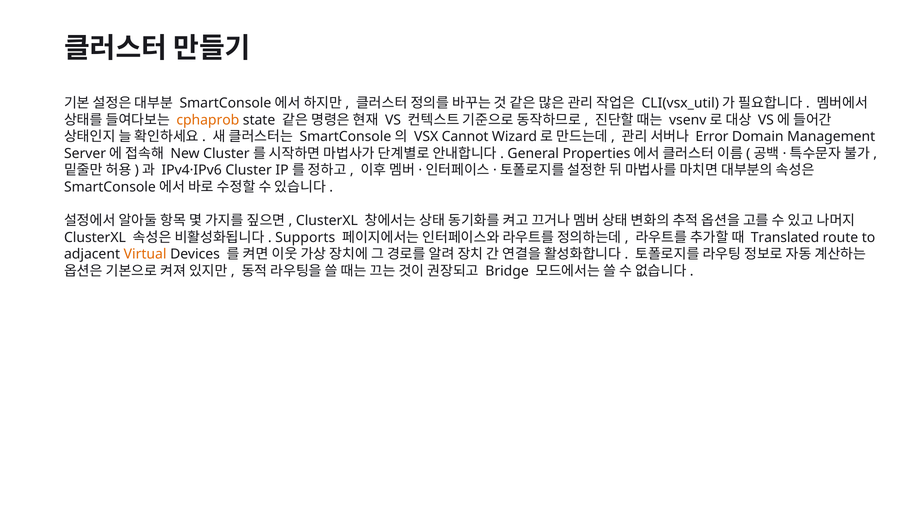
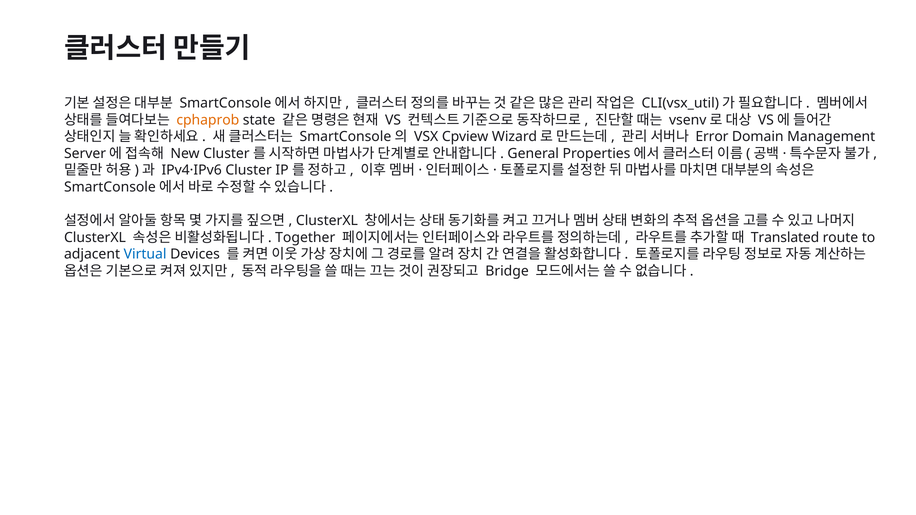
Cannot: Cannot -> Cpview
Supports: Supports -> Together
Virtual colour: orange -> blue
